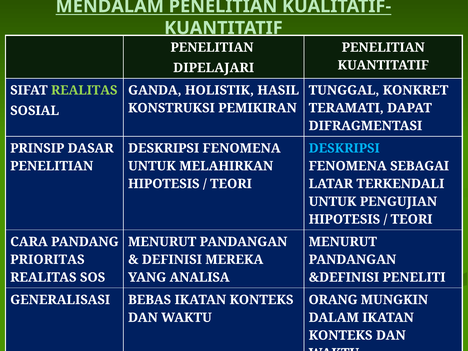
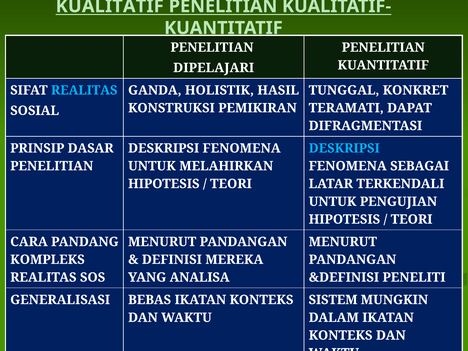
MENDALAM: MENDALAM -> KUALITATIF
REALITAS at (84, 90) colour: light green -> light blue
PRIORITAS: PRIORITAS -> KOMPLEKS
ORANG: ORANG -> SISTEM
